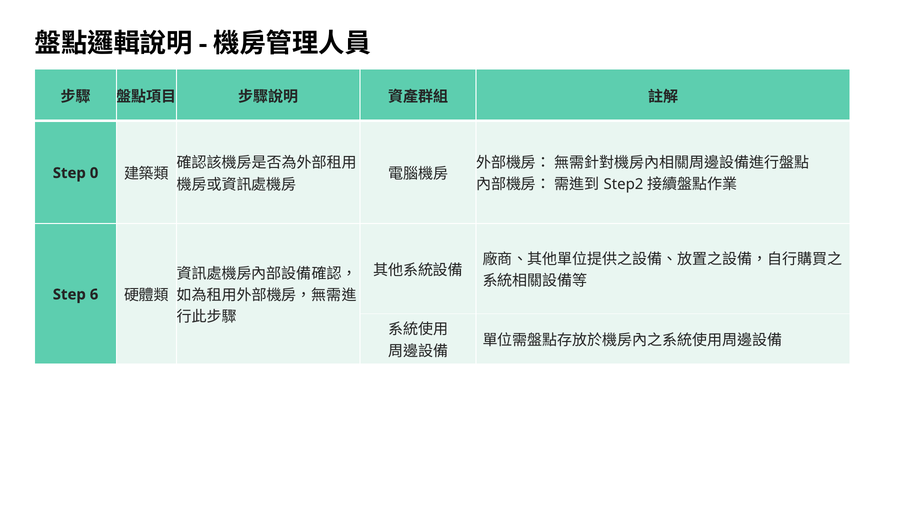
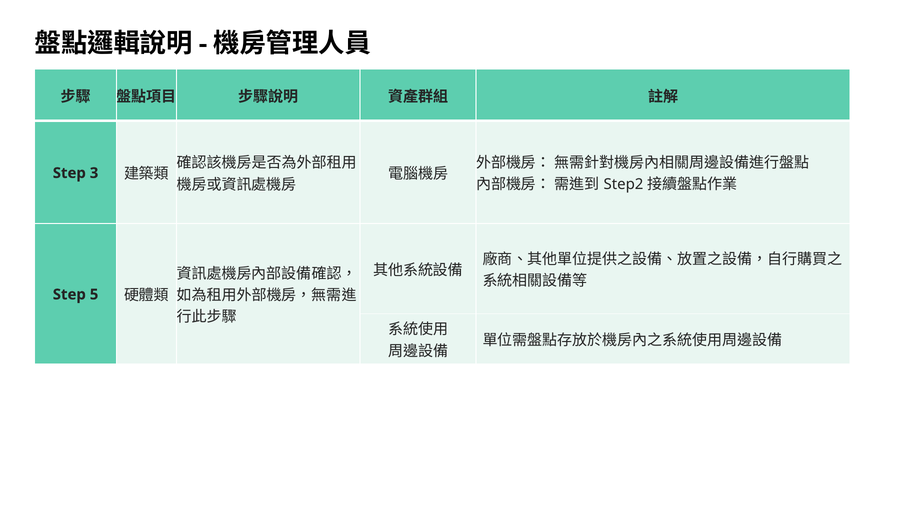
0: 0 -> 3
6: 6 -> 5
